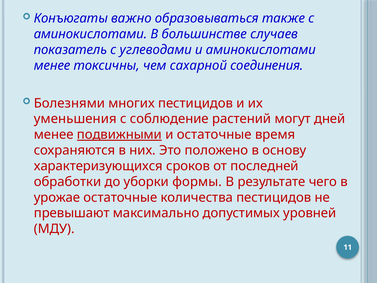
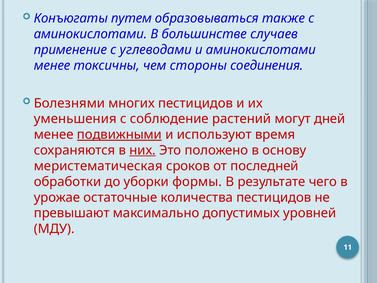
важно: важно -> путем
показатель: показатель -> применение
сахарной: сахарной -> стороны
и остаточные: остаточные -> используют
них underline: none -> present
характеризующихся: характеризующихся -> меристематическая
